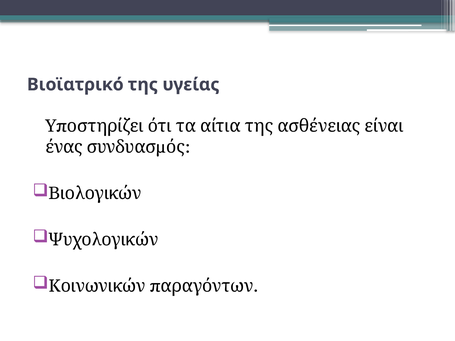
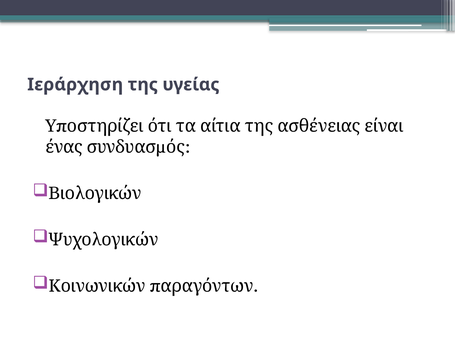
Βιοϊατρικό: Βιοϊατρικό -> Ιεράρχηση
